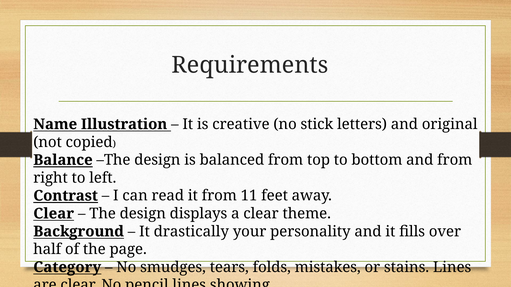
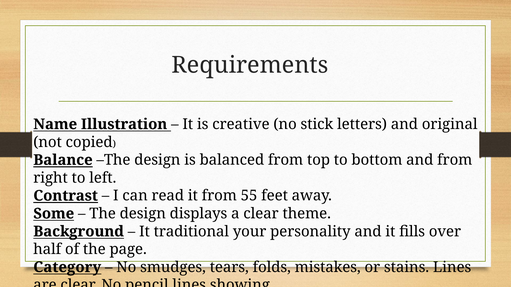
11: 11 -> 55
Clear at (54, 214): Clear -> Some
drastically: drastically -> traditional
